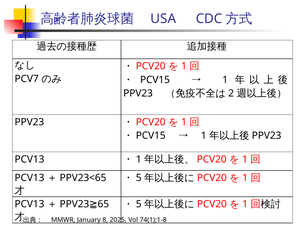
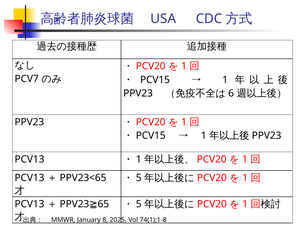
2: 2 -> 6
